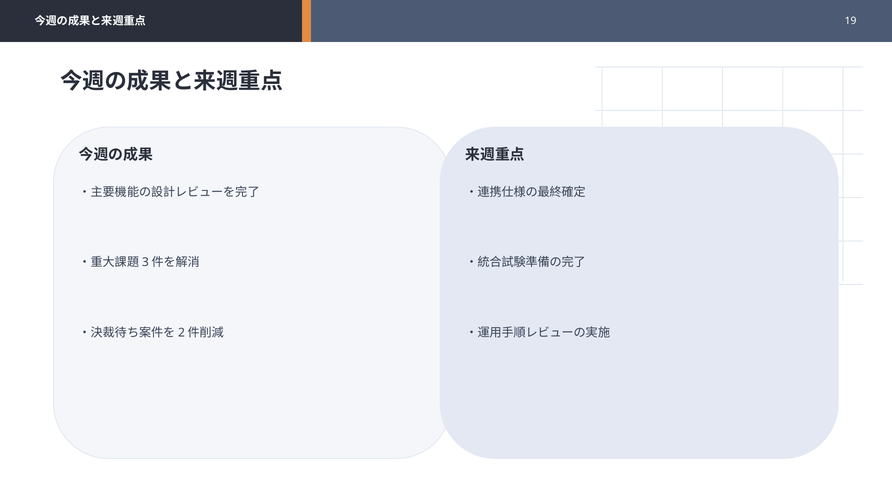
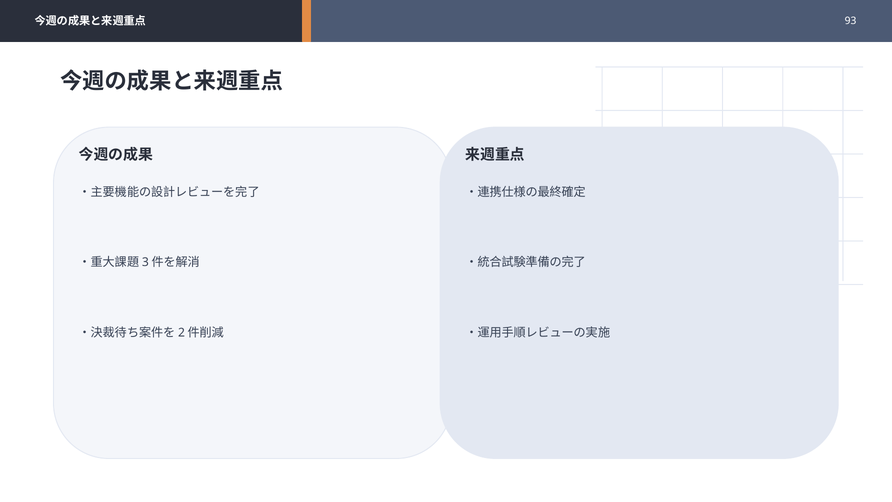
19: 19 -> 93
